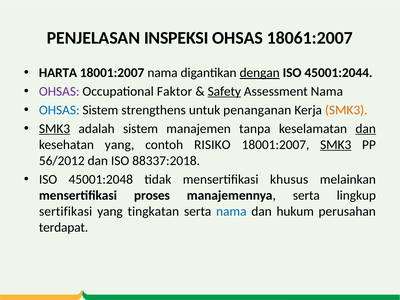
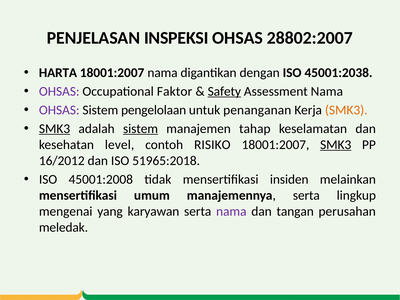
18061:2007: 18061:2007 -> 28802:2007
dengan underline: present -> none
45001:2044: 45001:2044 -> 45001:2038
OHSAS at (59, 110) colour: blue -> purple
strengthens: strengthens -> pengelolaan
sistem at (141, 129) underline: none -> present
tanpa: tanpa -> tahap
dan at (366, 129) underline: present -> none
kesehatan yang: yang -> level
56/2012: 56/2012 -> 16/2012
88337:2018: 88337:2018 -> 51965:2018
45001:2048: 45001:2048 -> 45001:2008
khusus: khusus -> insiden
proses: proses -> umum
sertifikasi: sertifikasi -> mengenai
tingkatan: tingkatan -> karyawan
nama at (231, 211) colour: blue -> purple
hukum: hukum -> tangan
terdapat: terdapat -> meledak
